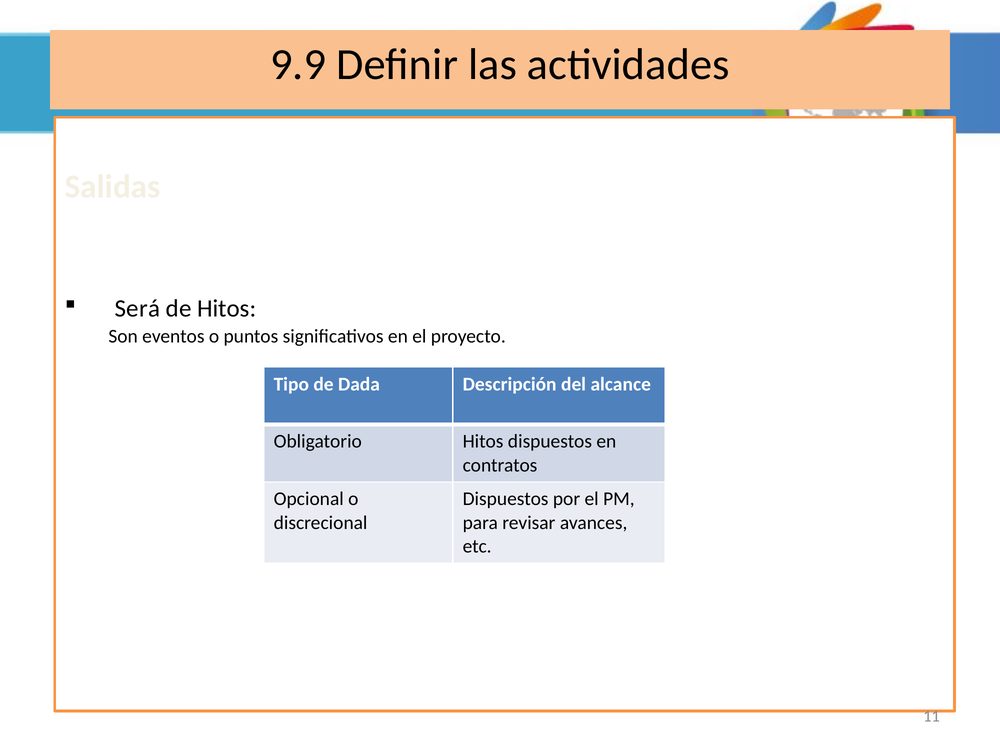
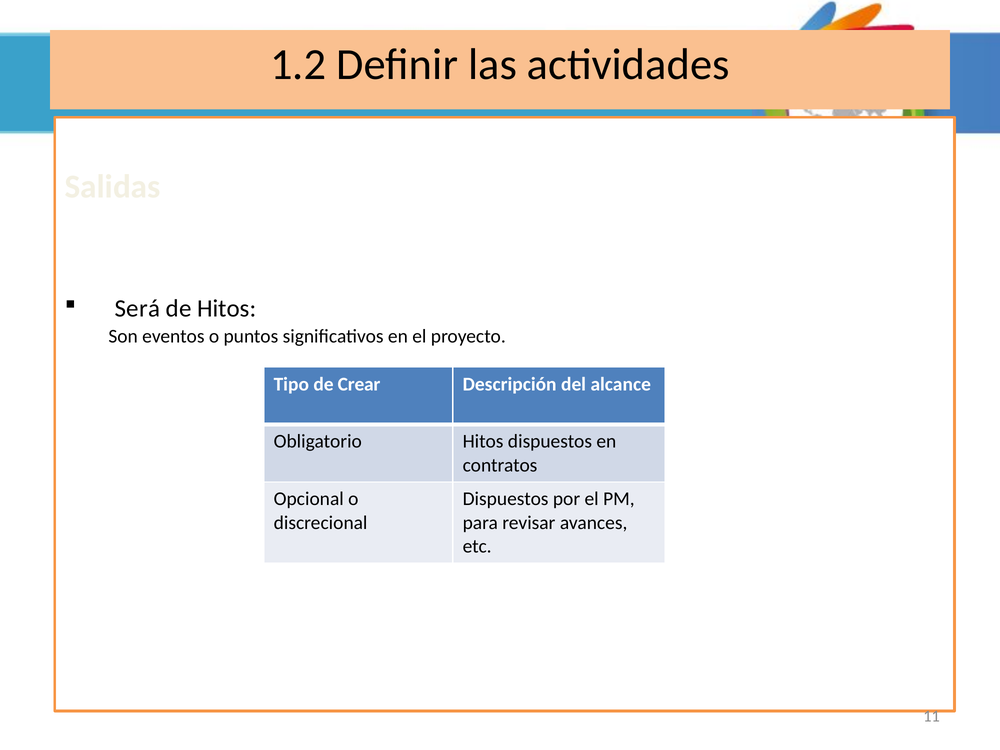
9.9: 9.9 -> 1.2
Dada: Dada -> Crear
